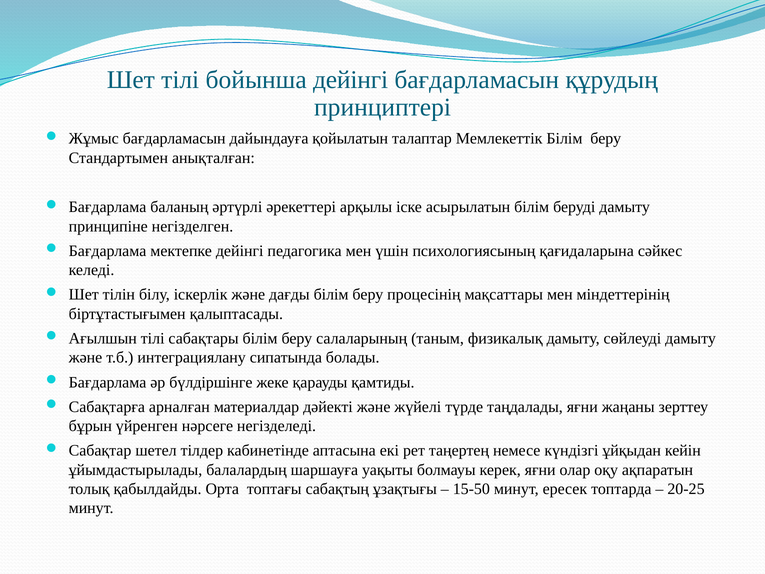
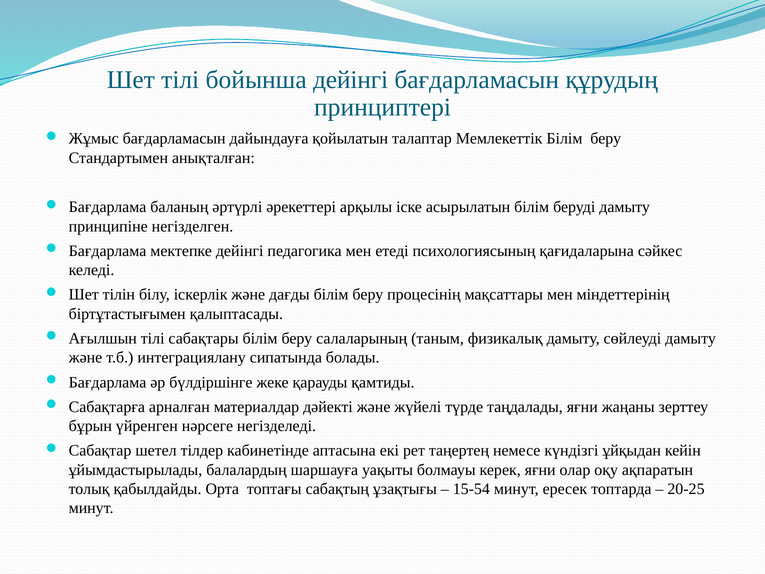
үшін: үшін -> етеді
15-50: 15-50 -> 15-54
